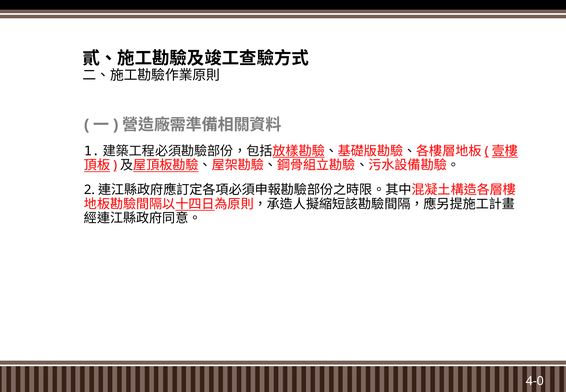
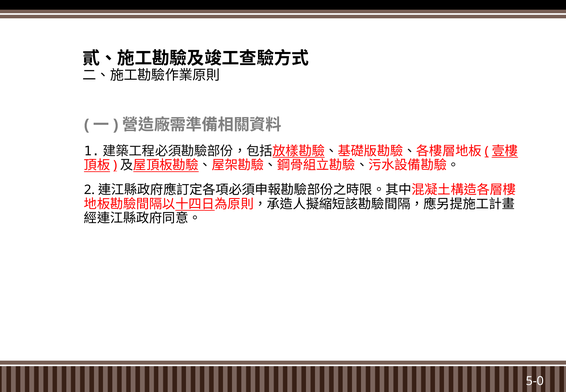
4-0: 4-0 -> 5-0
